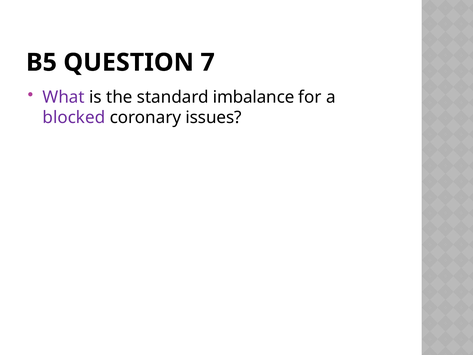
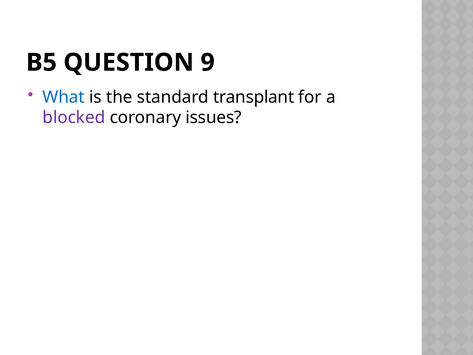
7: 7 -> 9
What colour: purple -> blue
imbalance: imbalance -> transplant
